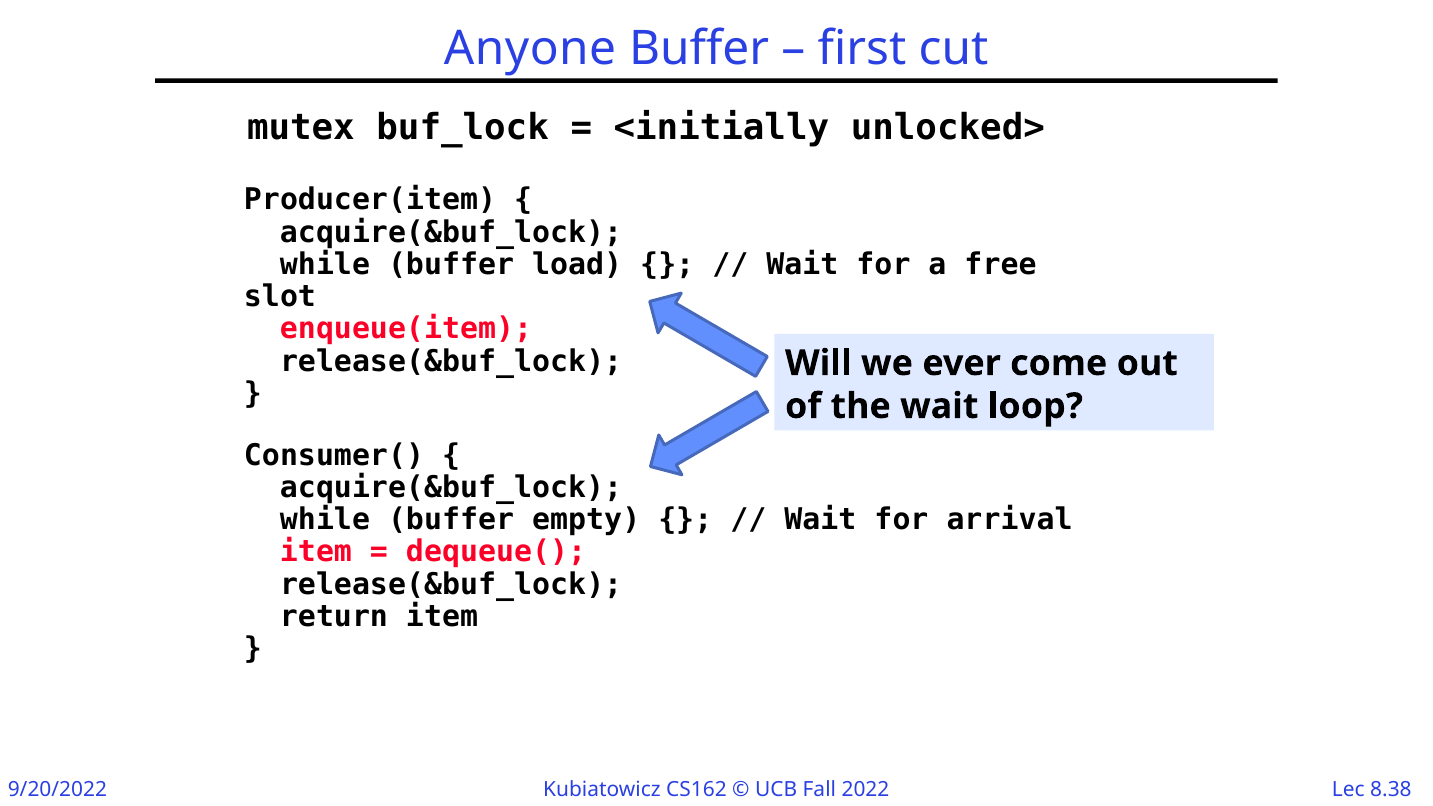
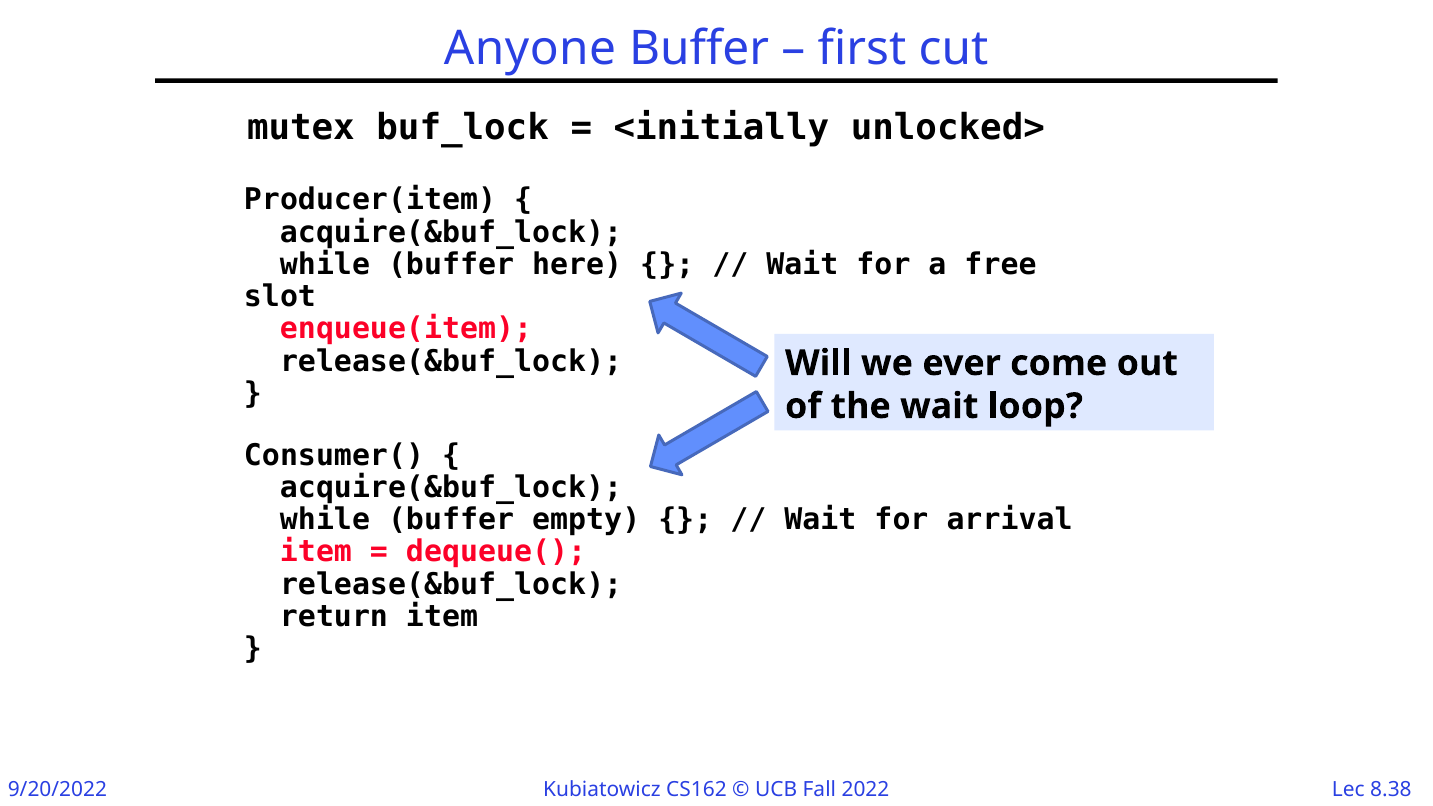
load: load -> here
